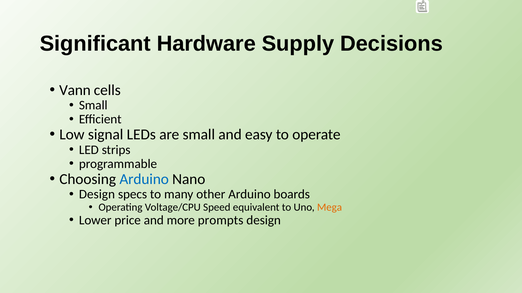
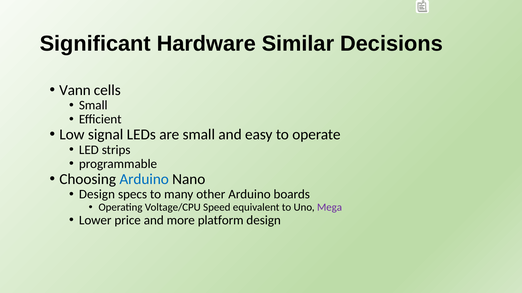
Supply: Supply -> Similar
Mega colour: orange -> purple
prompts: prompts -> platform
